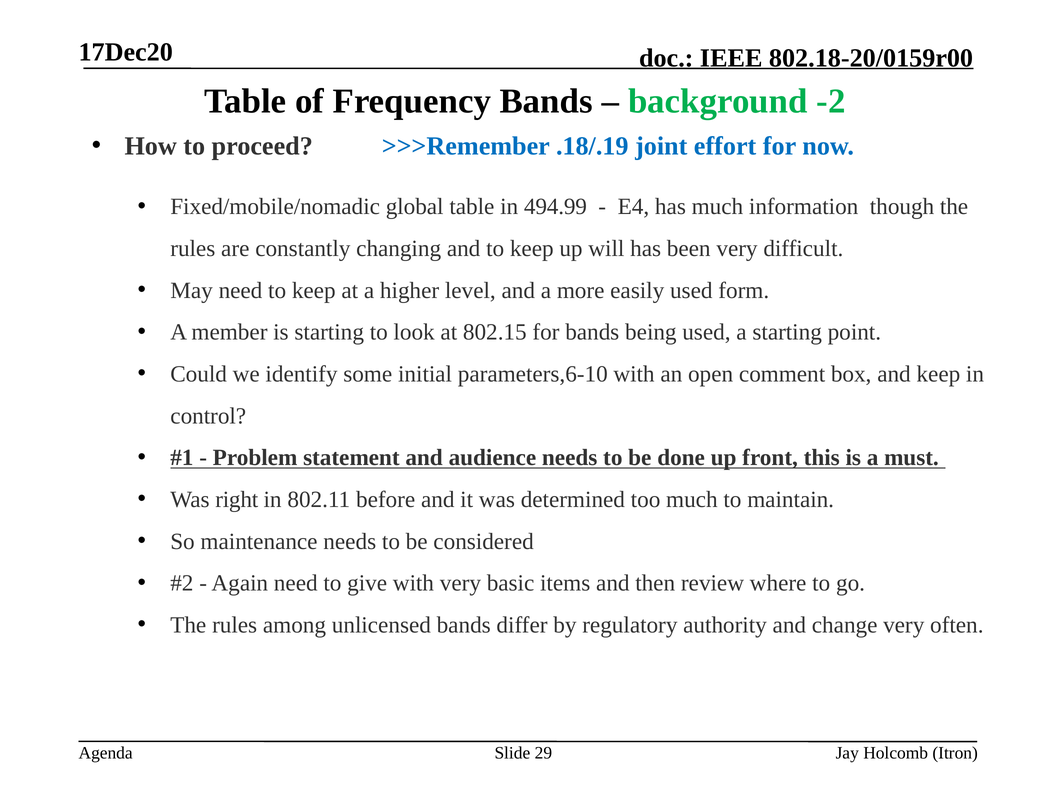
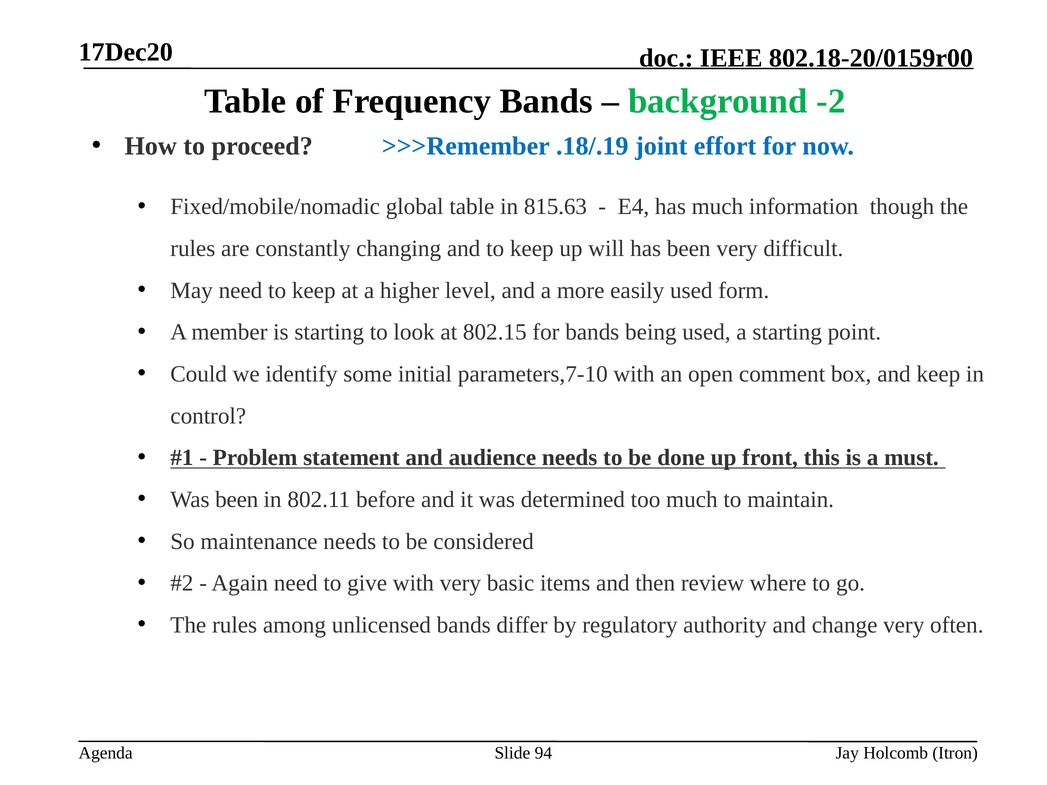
494.99: 494.99 -> 815.63
parameters,6-10: parameters,6-10 -> parameters,7-10
Was right: right -> been
29: 29 -> 94
